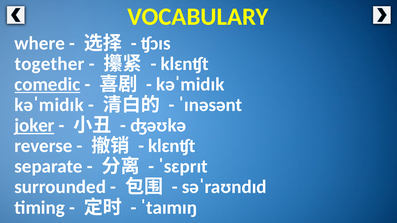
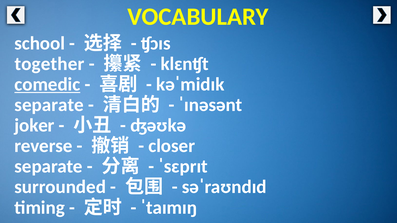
where: where -> school
kəˈmidɪk at (49, 105): kəˈmidɪk -> separate
joker underline: present -> none
klɛnʧt at (172, 146): klɛnʧt -> closer
